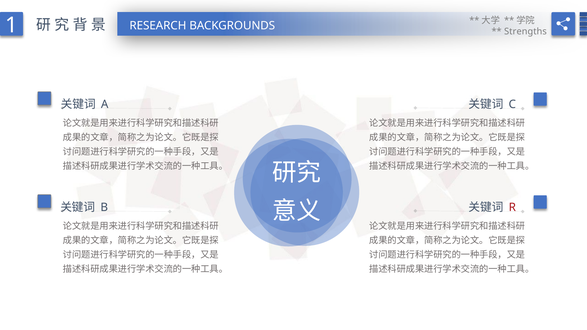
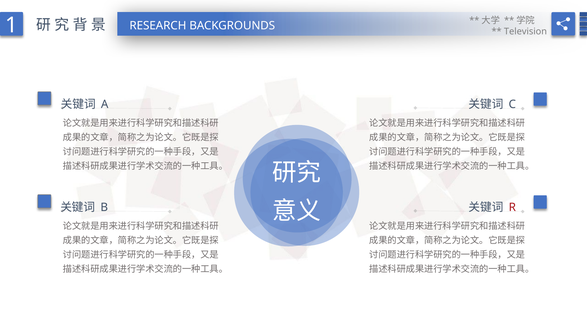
Strengths: Strengths -> Television
